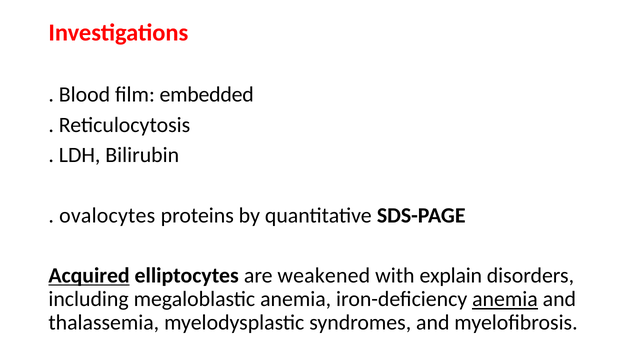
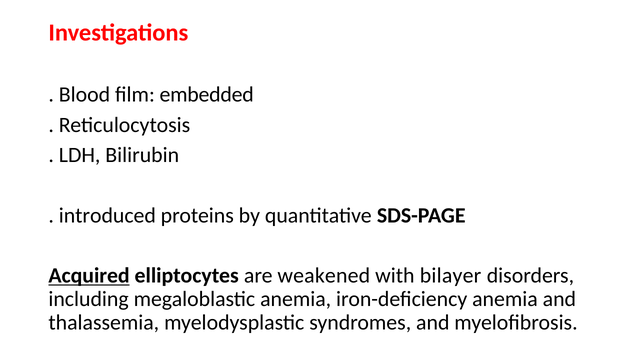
ovalocytes: ovalocytes -> introduced
explain: explain -> bilayer
anemia at (505, 299) underline: present -> none
